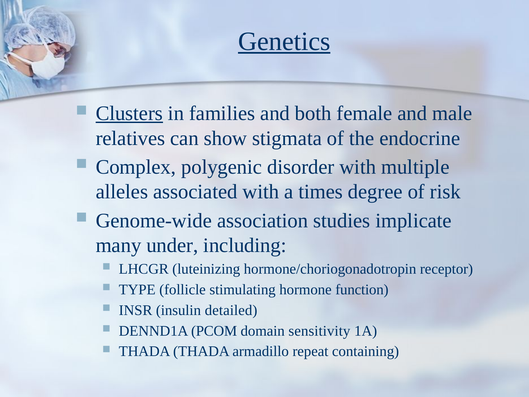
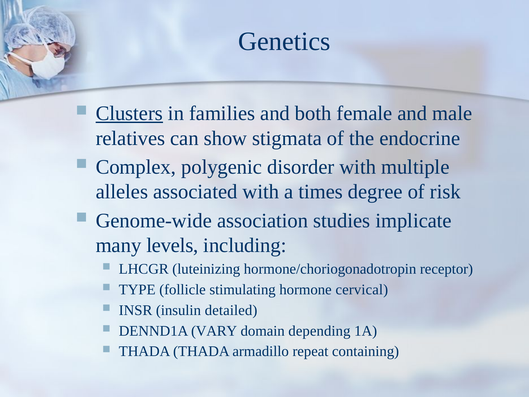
Genetics underline: present -> none
under: under -> levels
function: function -> cervical
PCOM: PCOM -> VARY
sensitivity: sensitivity -> depending
